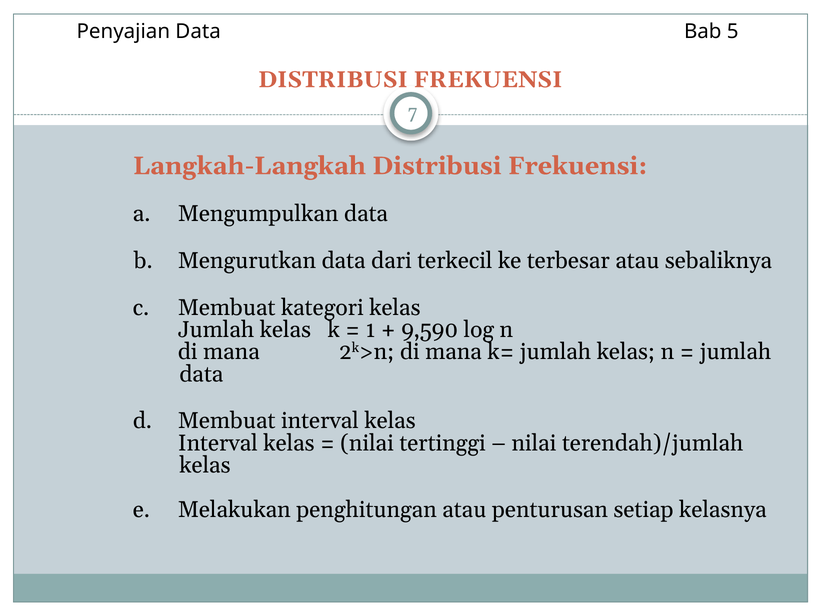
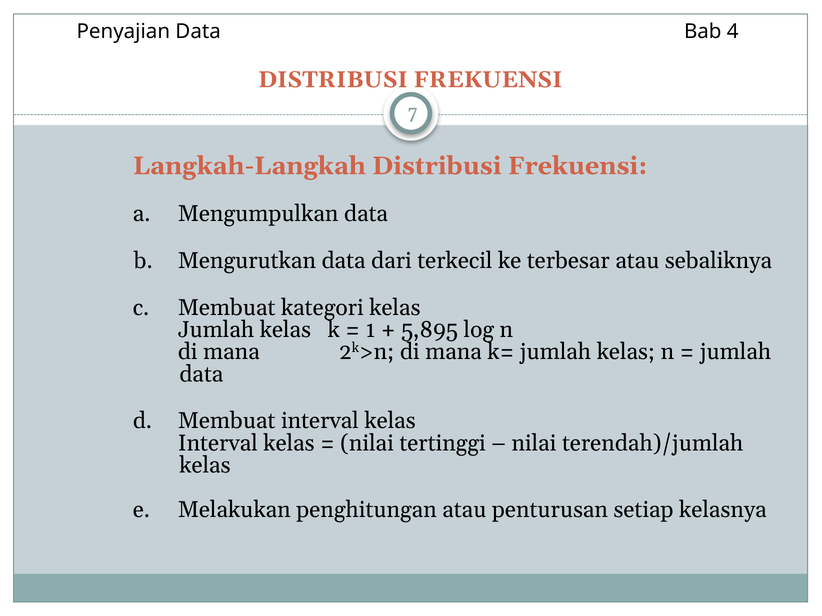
5: 5 -> 4
9,590: 9,590 -> 5,895
